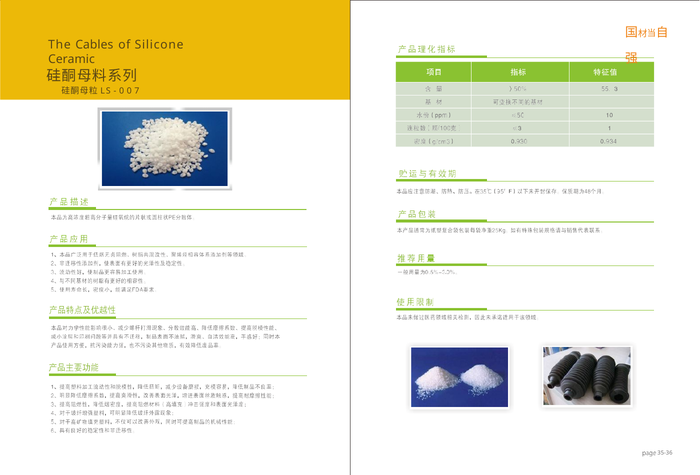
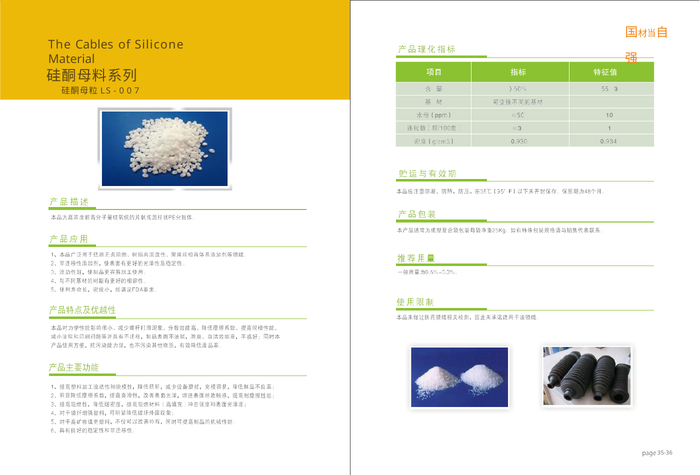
Ceramic: Ceramic -> Material
